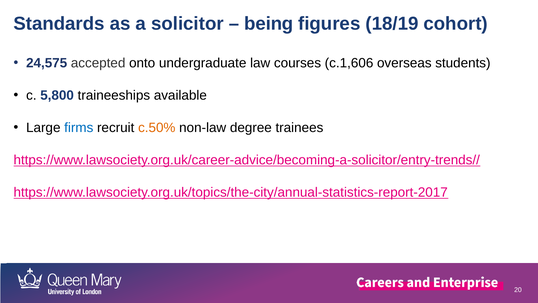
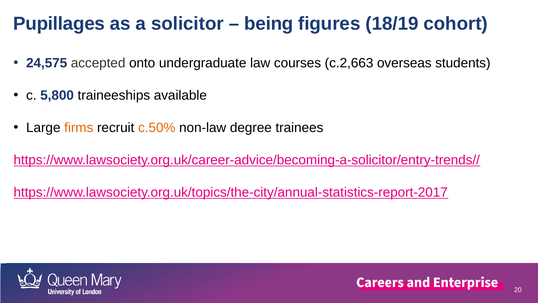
Standards: Standards -> Pupillages
c.1,606: c.1,606 -> c.2,663
firms colour: blue -> orange
